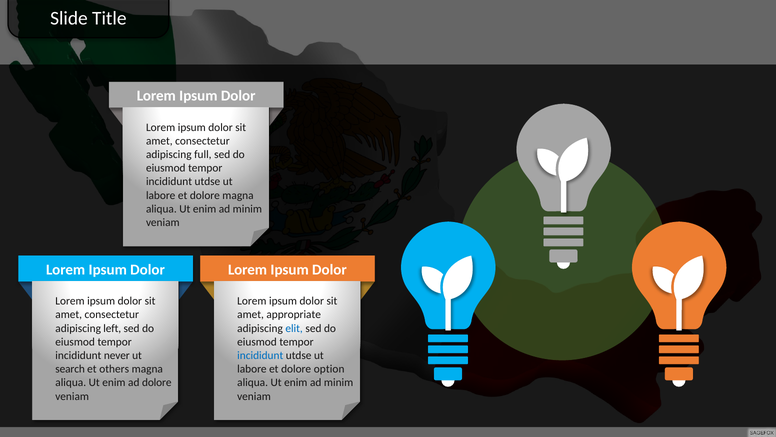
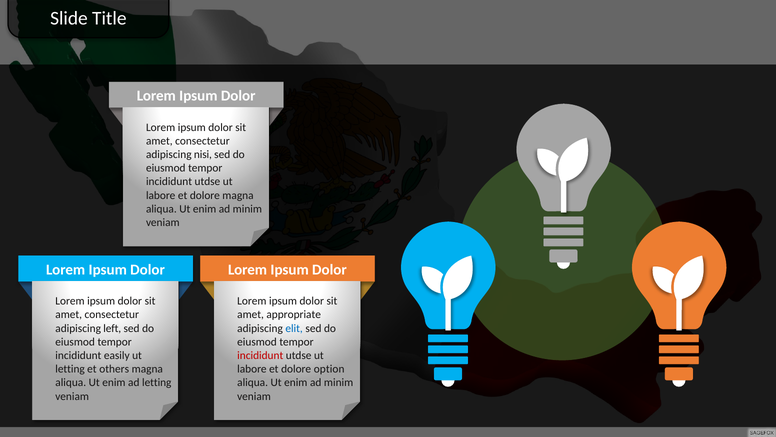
full: full -> nisi
never: never -> easily
incididunt at (260, 355) colour: blue -> red
search at (70, 369): search -> letting
ad dolore: dolore -> letting
